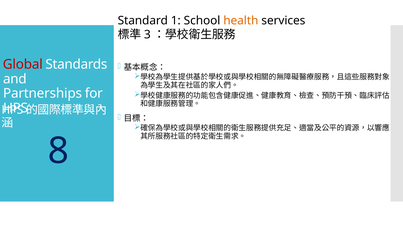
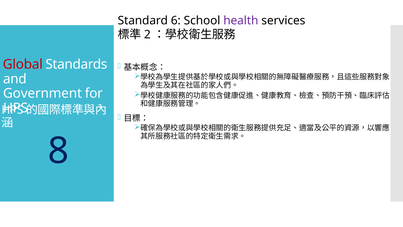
1: 1 -> 6
health colour: orange -> purple
3: 3 -> 2
Partnerships: Partnerships -> Government
